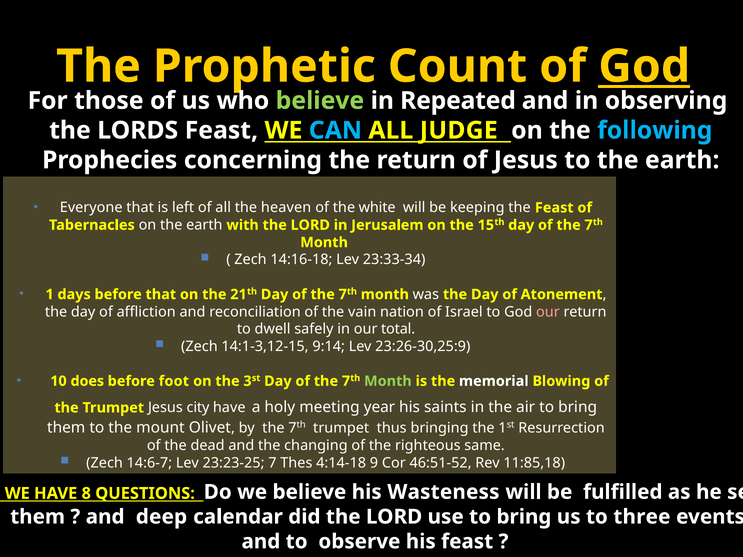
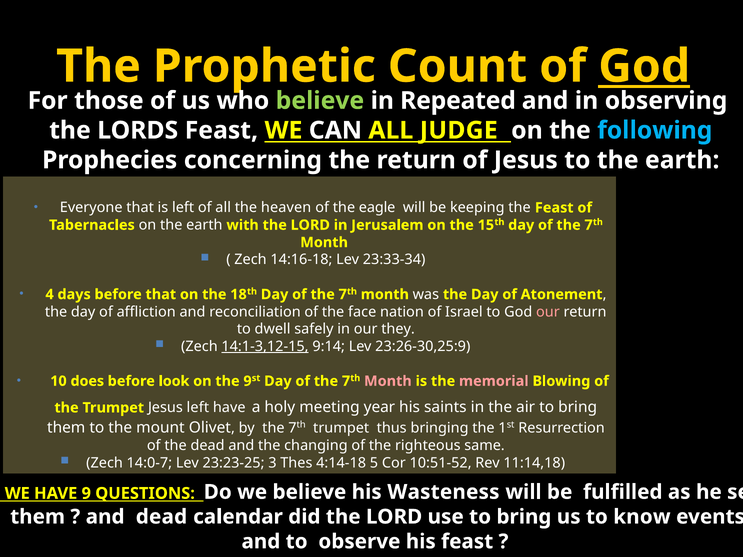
CAN colour: light blue -> white
white: white -> eagle
1: 1 -> 4
21: 21 -> 18
vain: vain -> face
total: total -> they
14:1-3,12-15 underline: none -> present
foot: foot -> look
the 3: 3 -> 9
Month at (388, 381) colour: light green -> pink
memorial colour: white -> pink
Jesus city: city -> left
14:6-7: 14:6-7 -> 14:0-7
23:23-25 7: 7 -> 3
9: 9 -> 5
46:51-52: 46:51-52 -> 10:51-52
11:85,18: 11:85,18 -> 11:14,18
HAVE 8: 8 -> 9
and deep: deep -> dead
three: three -> know
